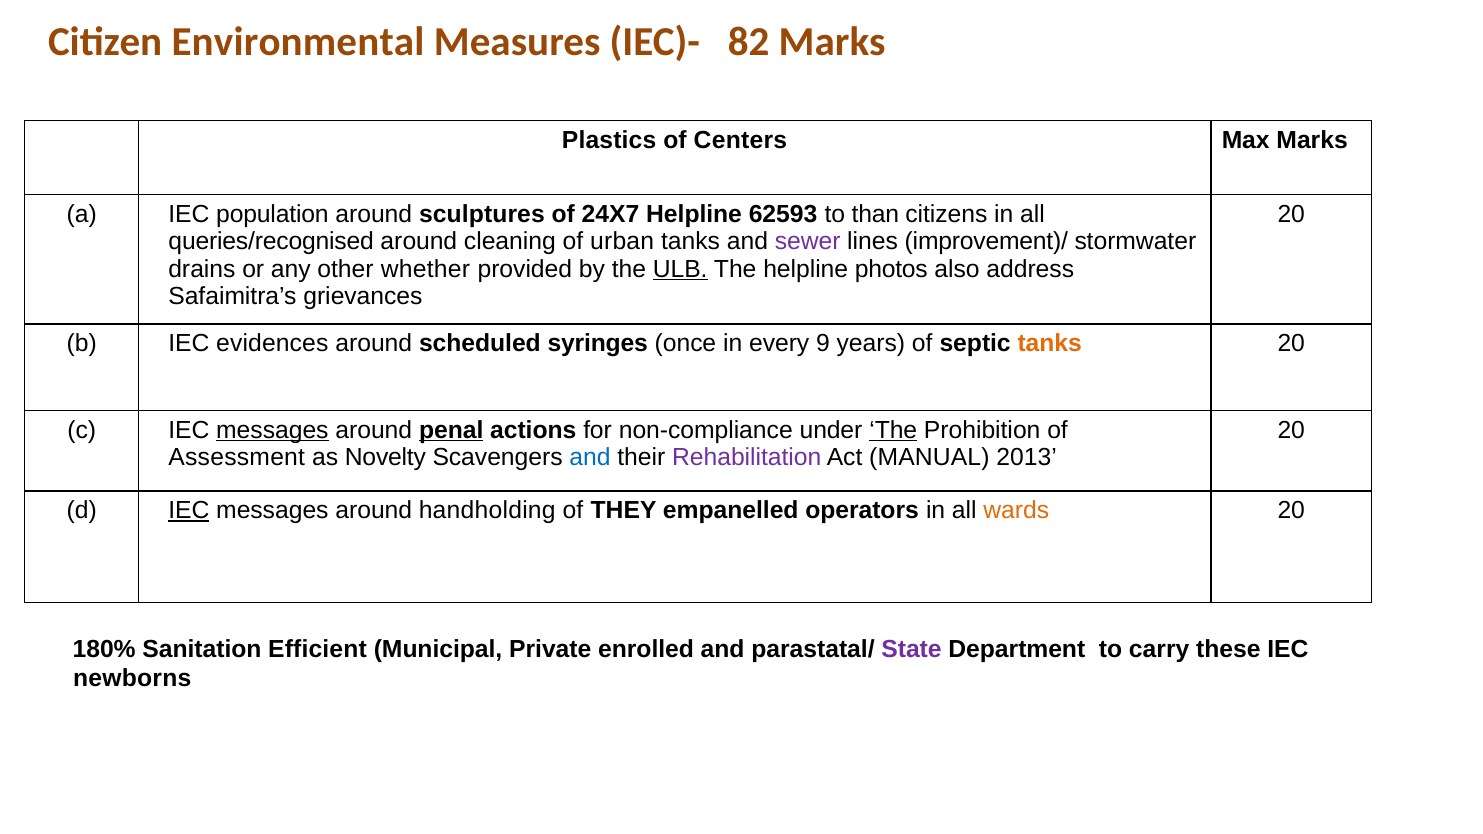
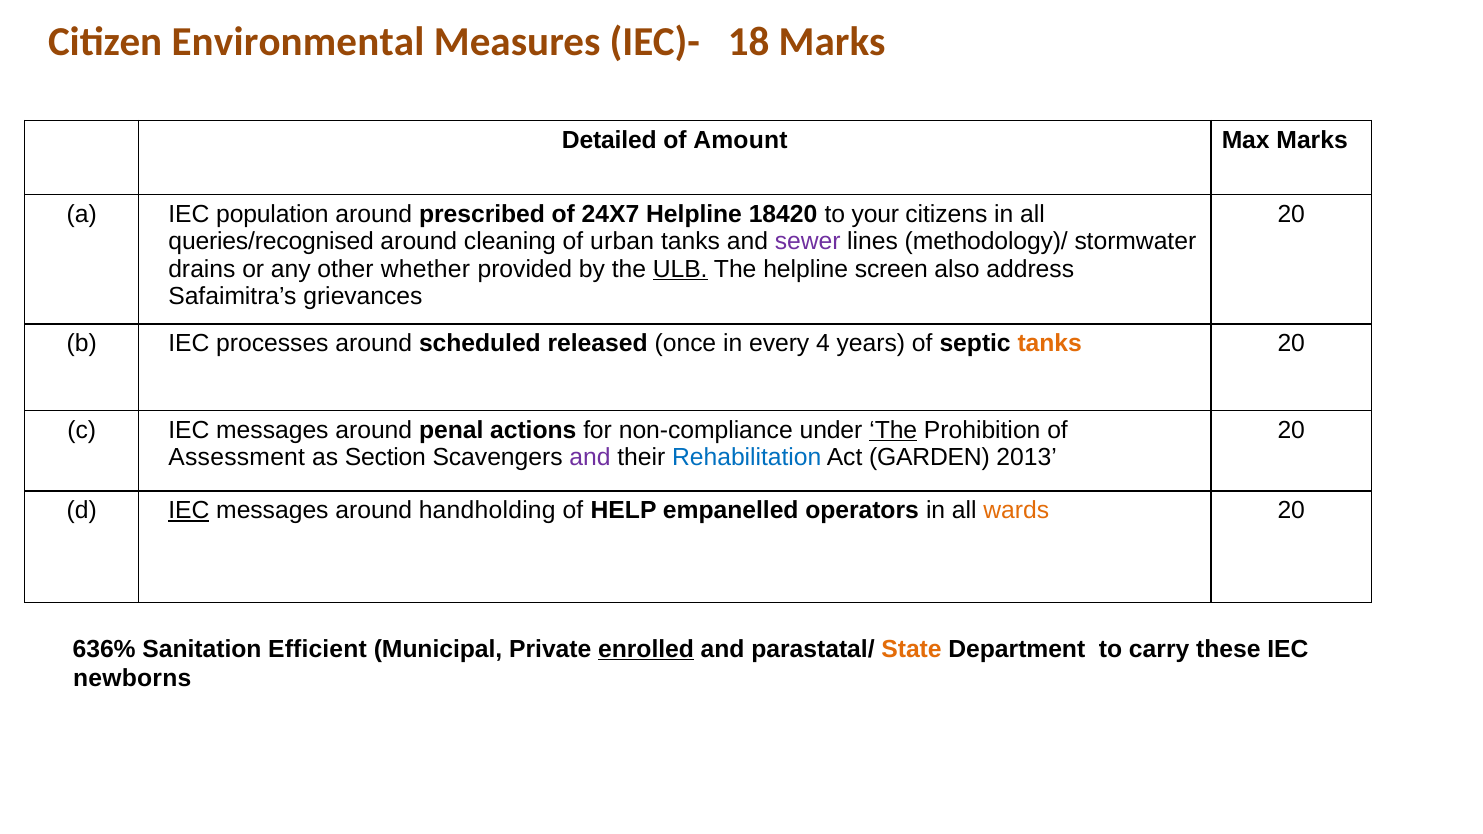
82: 82 -> 18
Plastics: Plastics -> Detailed
Centers: Centers -> Amount
sculptures: sculptures -> prescribed
62593: 62593 -> 18420
than: than -> your
improvement)/: improvement)/ -> methodology)/
photos: photos -> screen
evidences: evidences -> processes
syringes: syringes -> released
9: 9 -> 4
messages at (272, 430) underline: present -> none
penal underline: present -> none
Novelty: Novelty -> Section
and at (590, 457) colour: blue -> purple
Rehabilitation colour: purple -> blue
MANUAL: MANUAL -> GARDEN
THEY: THEY -> HELP
180%: 180% -> 636%
enrolled underline: none -> present
State colour: purple -> orange
